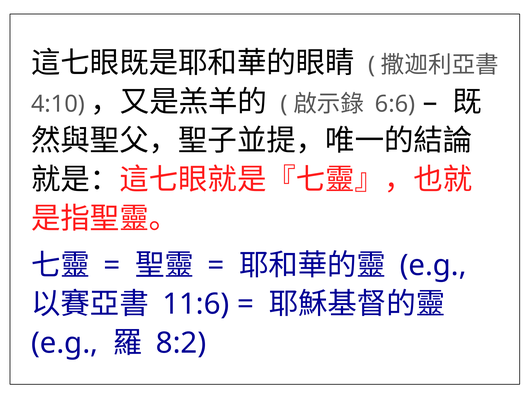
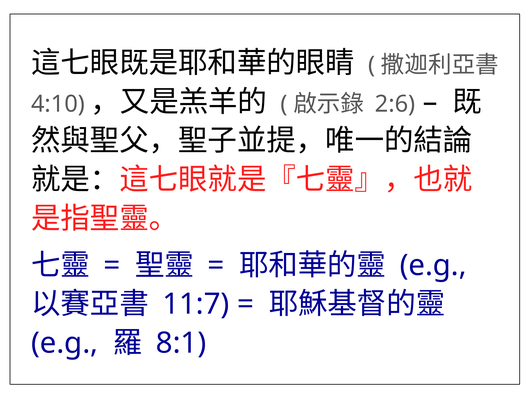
6:6: 6:6 -> 2:6
11:6: 11:6 -> 11:7
8:2: 8:2 -> 8:1
